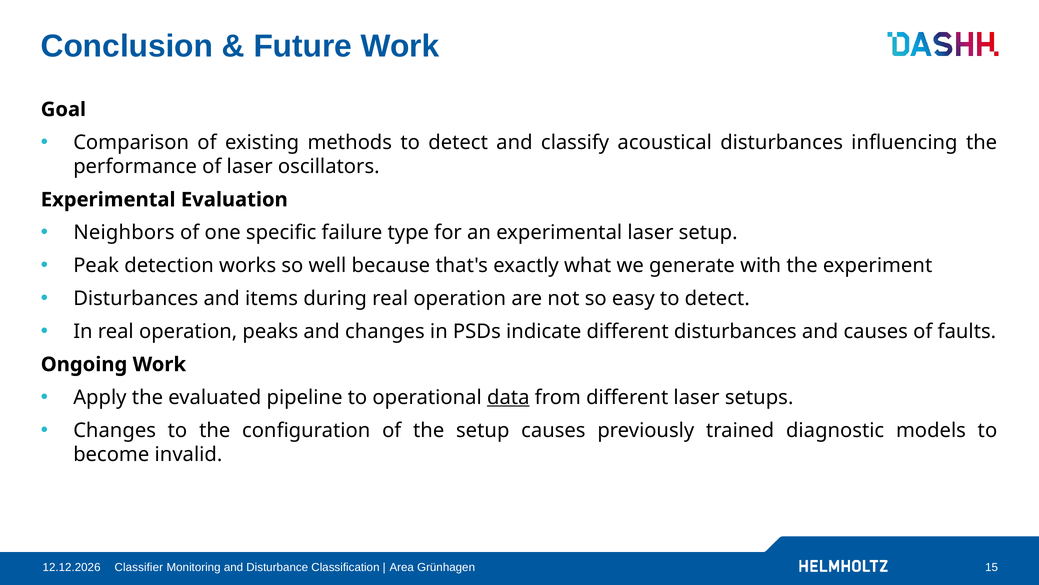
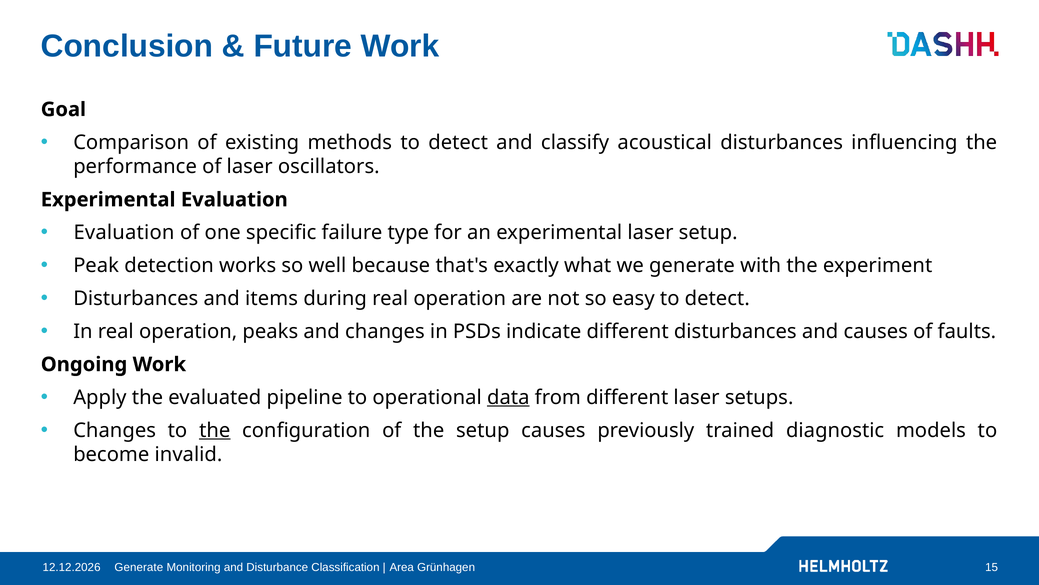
Neighbors at (124, 232): Neighbors -> Evaluation
the at (215, 430) underline: none -> present
Classifier at (139, 567): Classifier -> Generate
